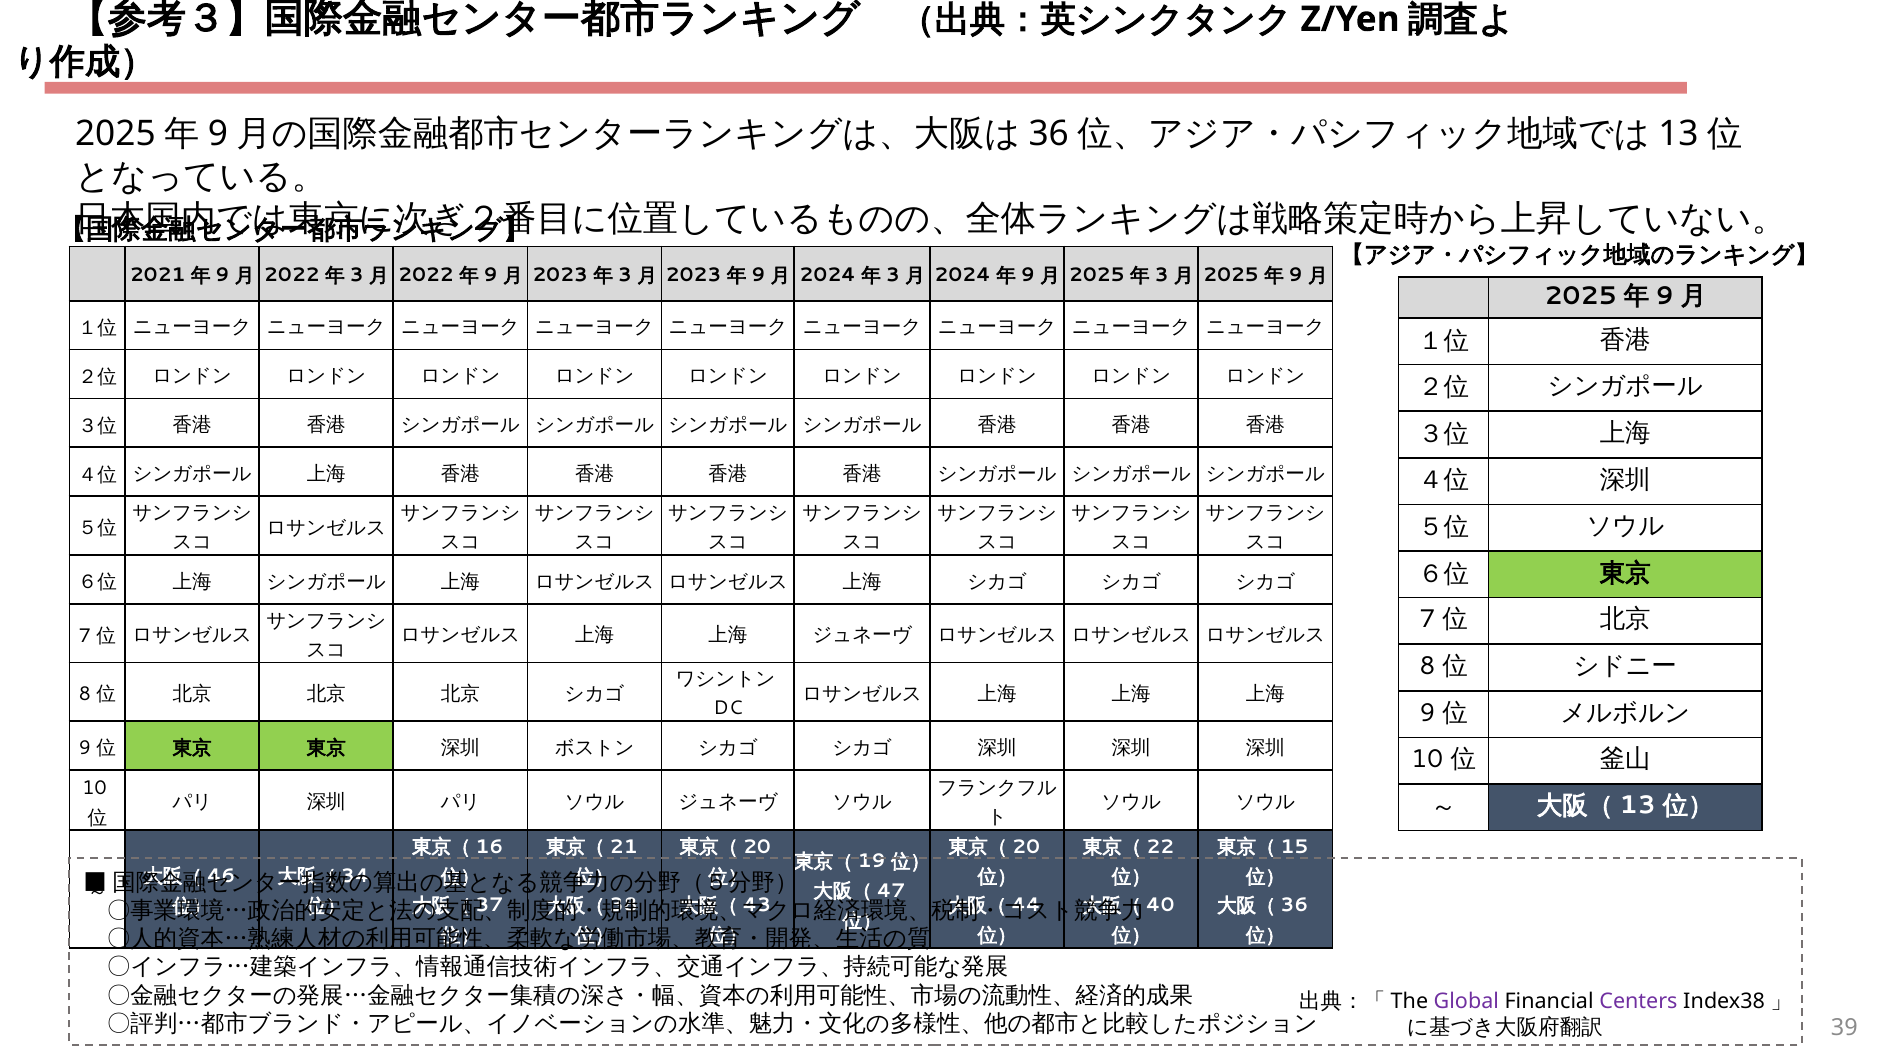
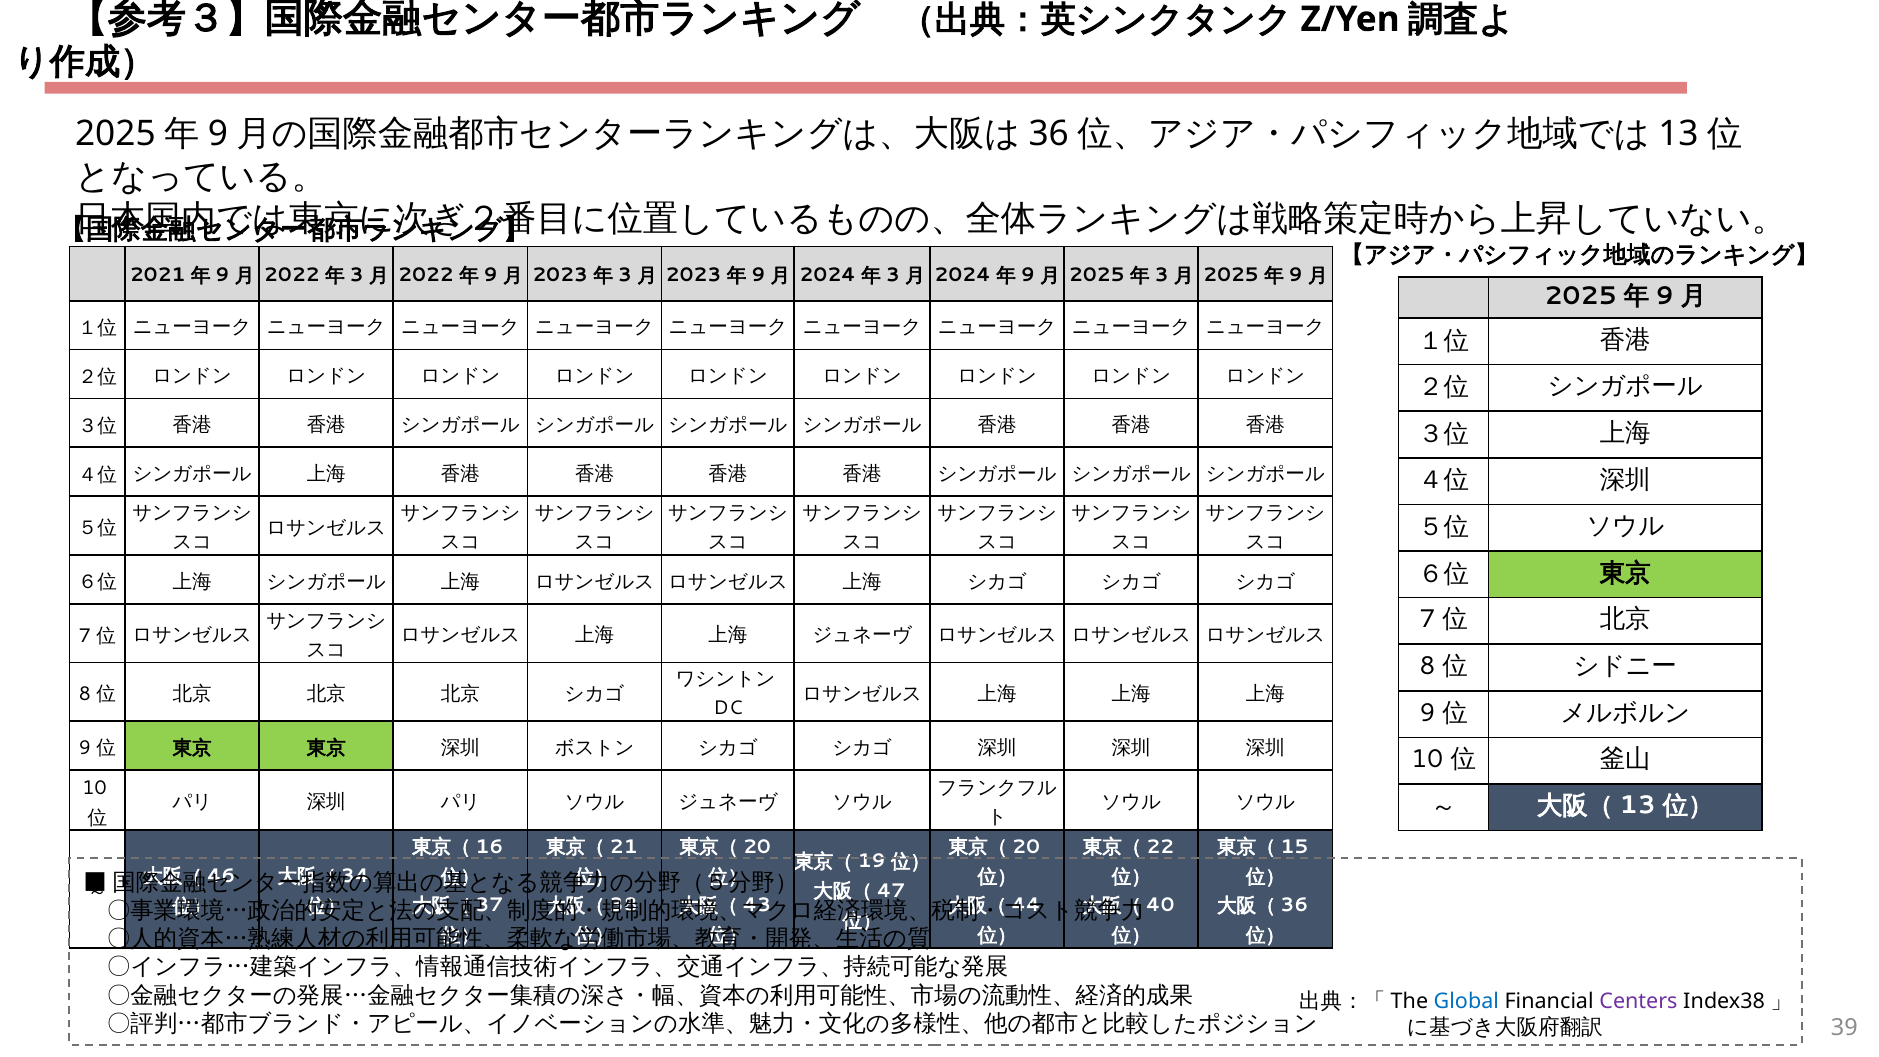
Global colour: purple -> blue
